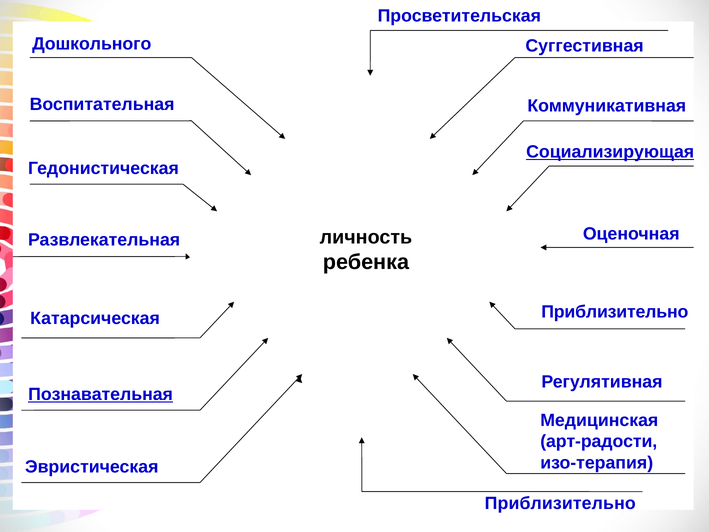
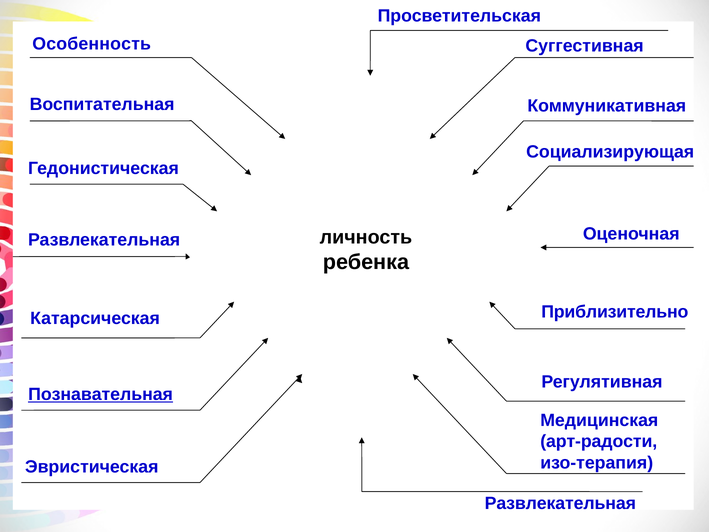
Дошкольного: Дошкольного -> Особенность
Социализирующая underline: present -> none
Приблизительно at (560, 503): Приблизительно -> Развлекательная
